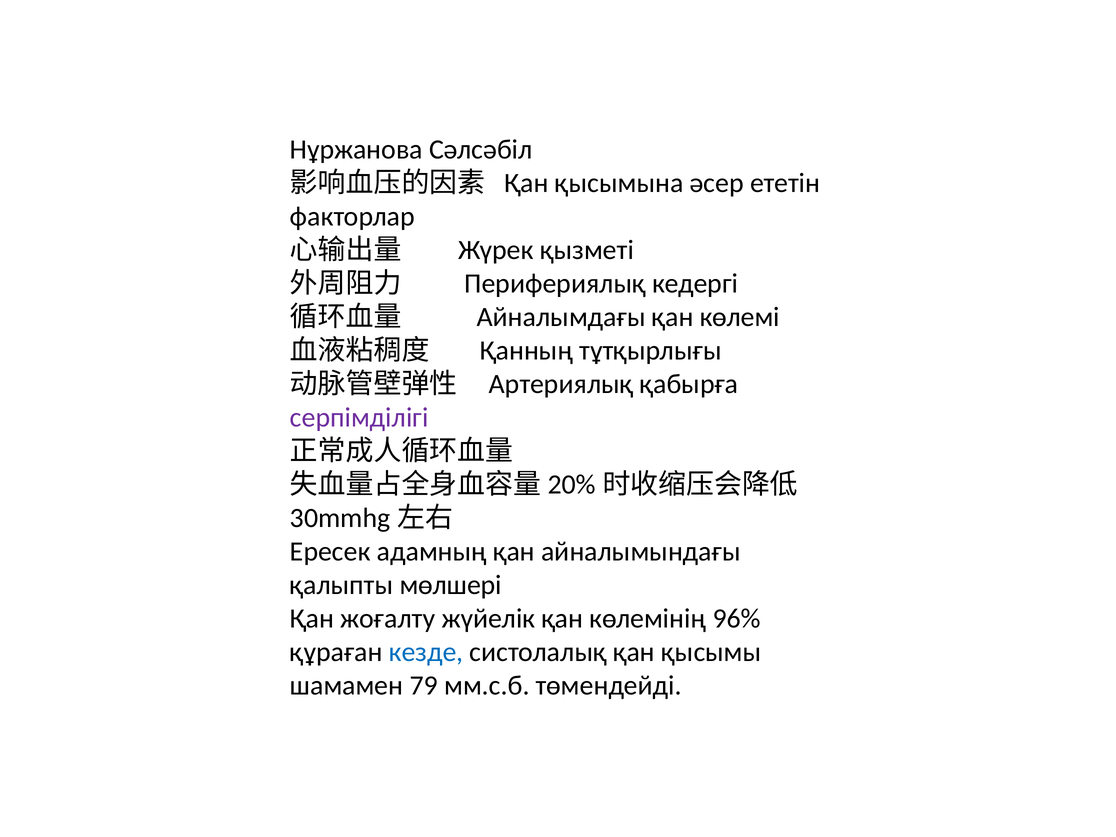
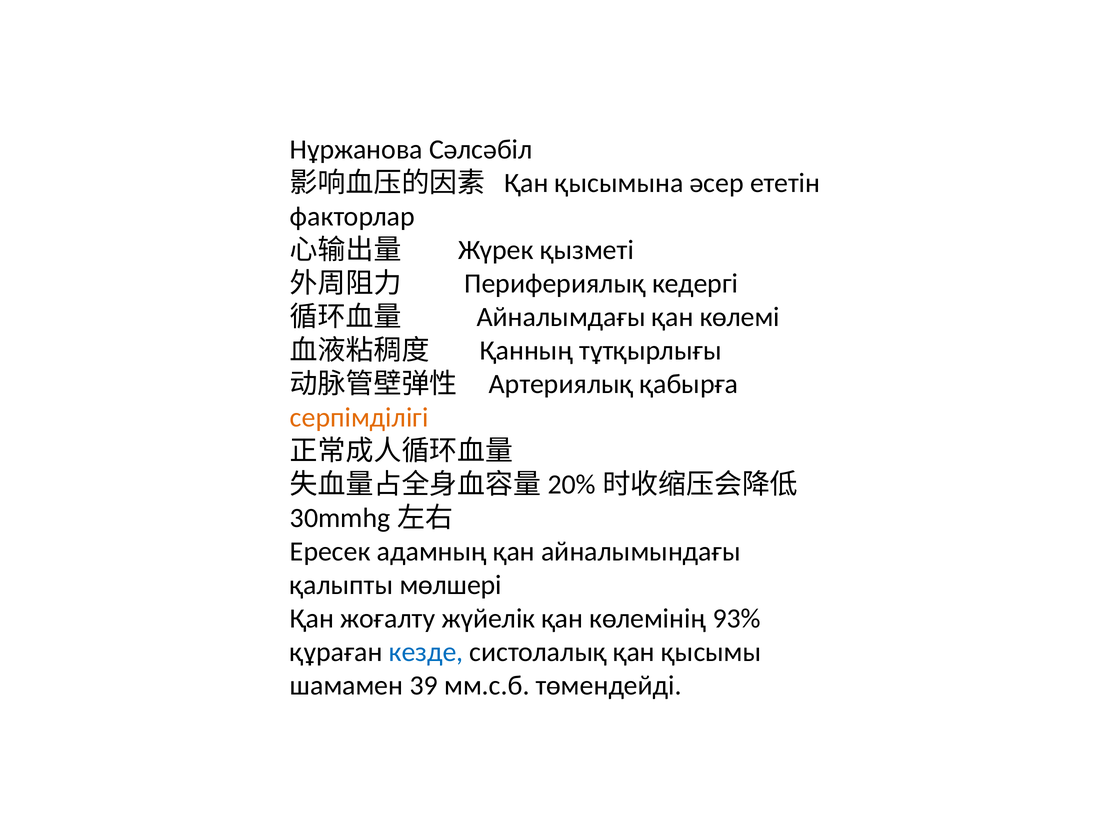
серпімділігі colour: purple -> orange
96%: 96% -> 93%
79: 79 -> 39
